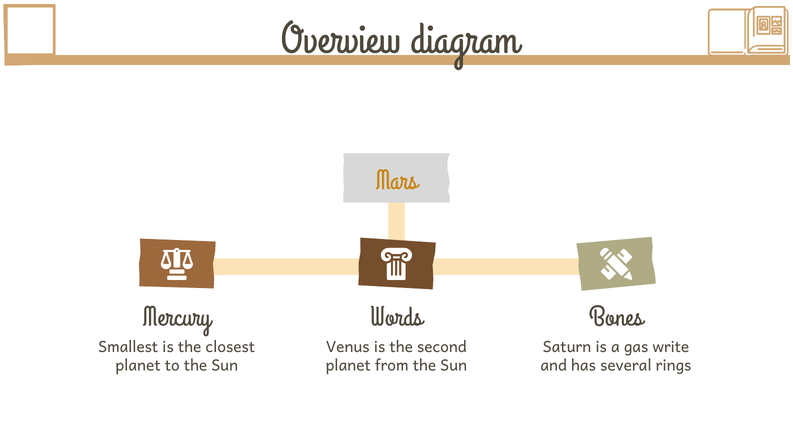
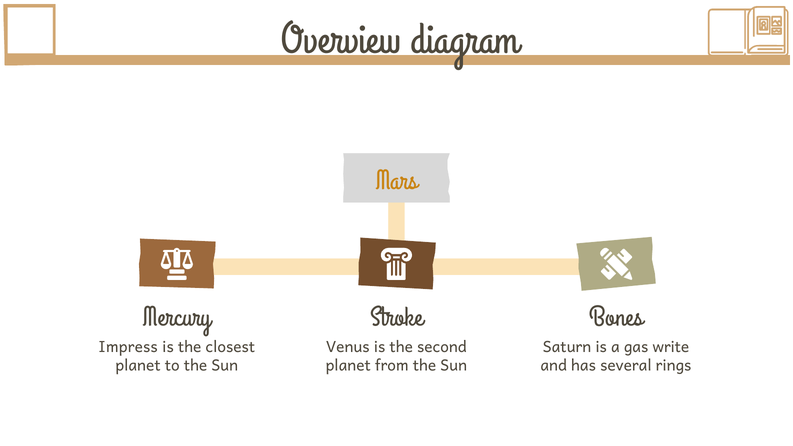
Words: Words -> Stroke
Smallest: Smallest -> Impress
